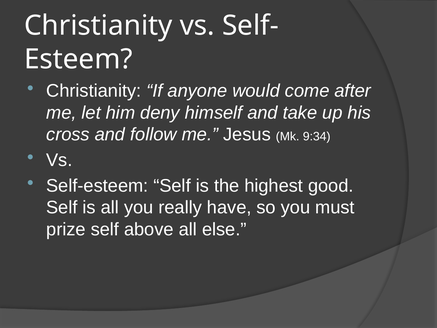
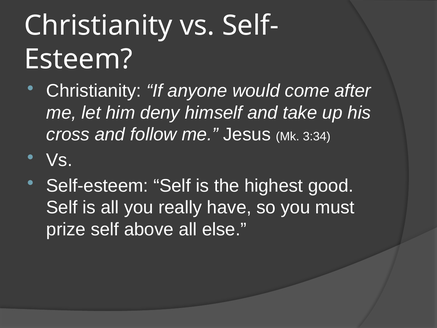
9:34: 9:34 -> 3:34
